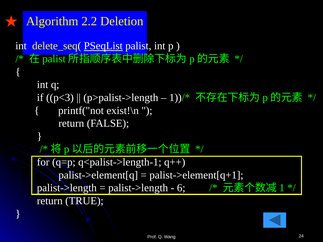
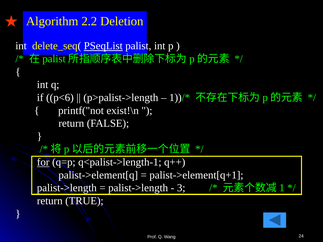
p<3: p<3 -> p<6
for underline: none -> present
6: 6 -> 3
